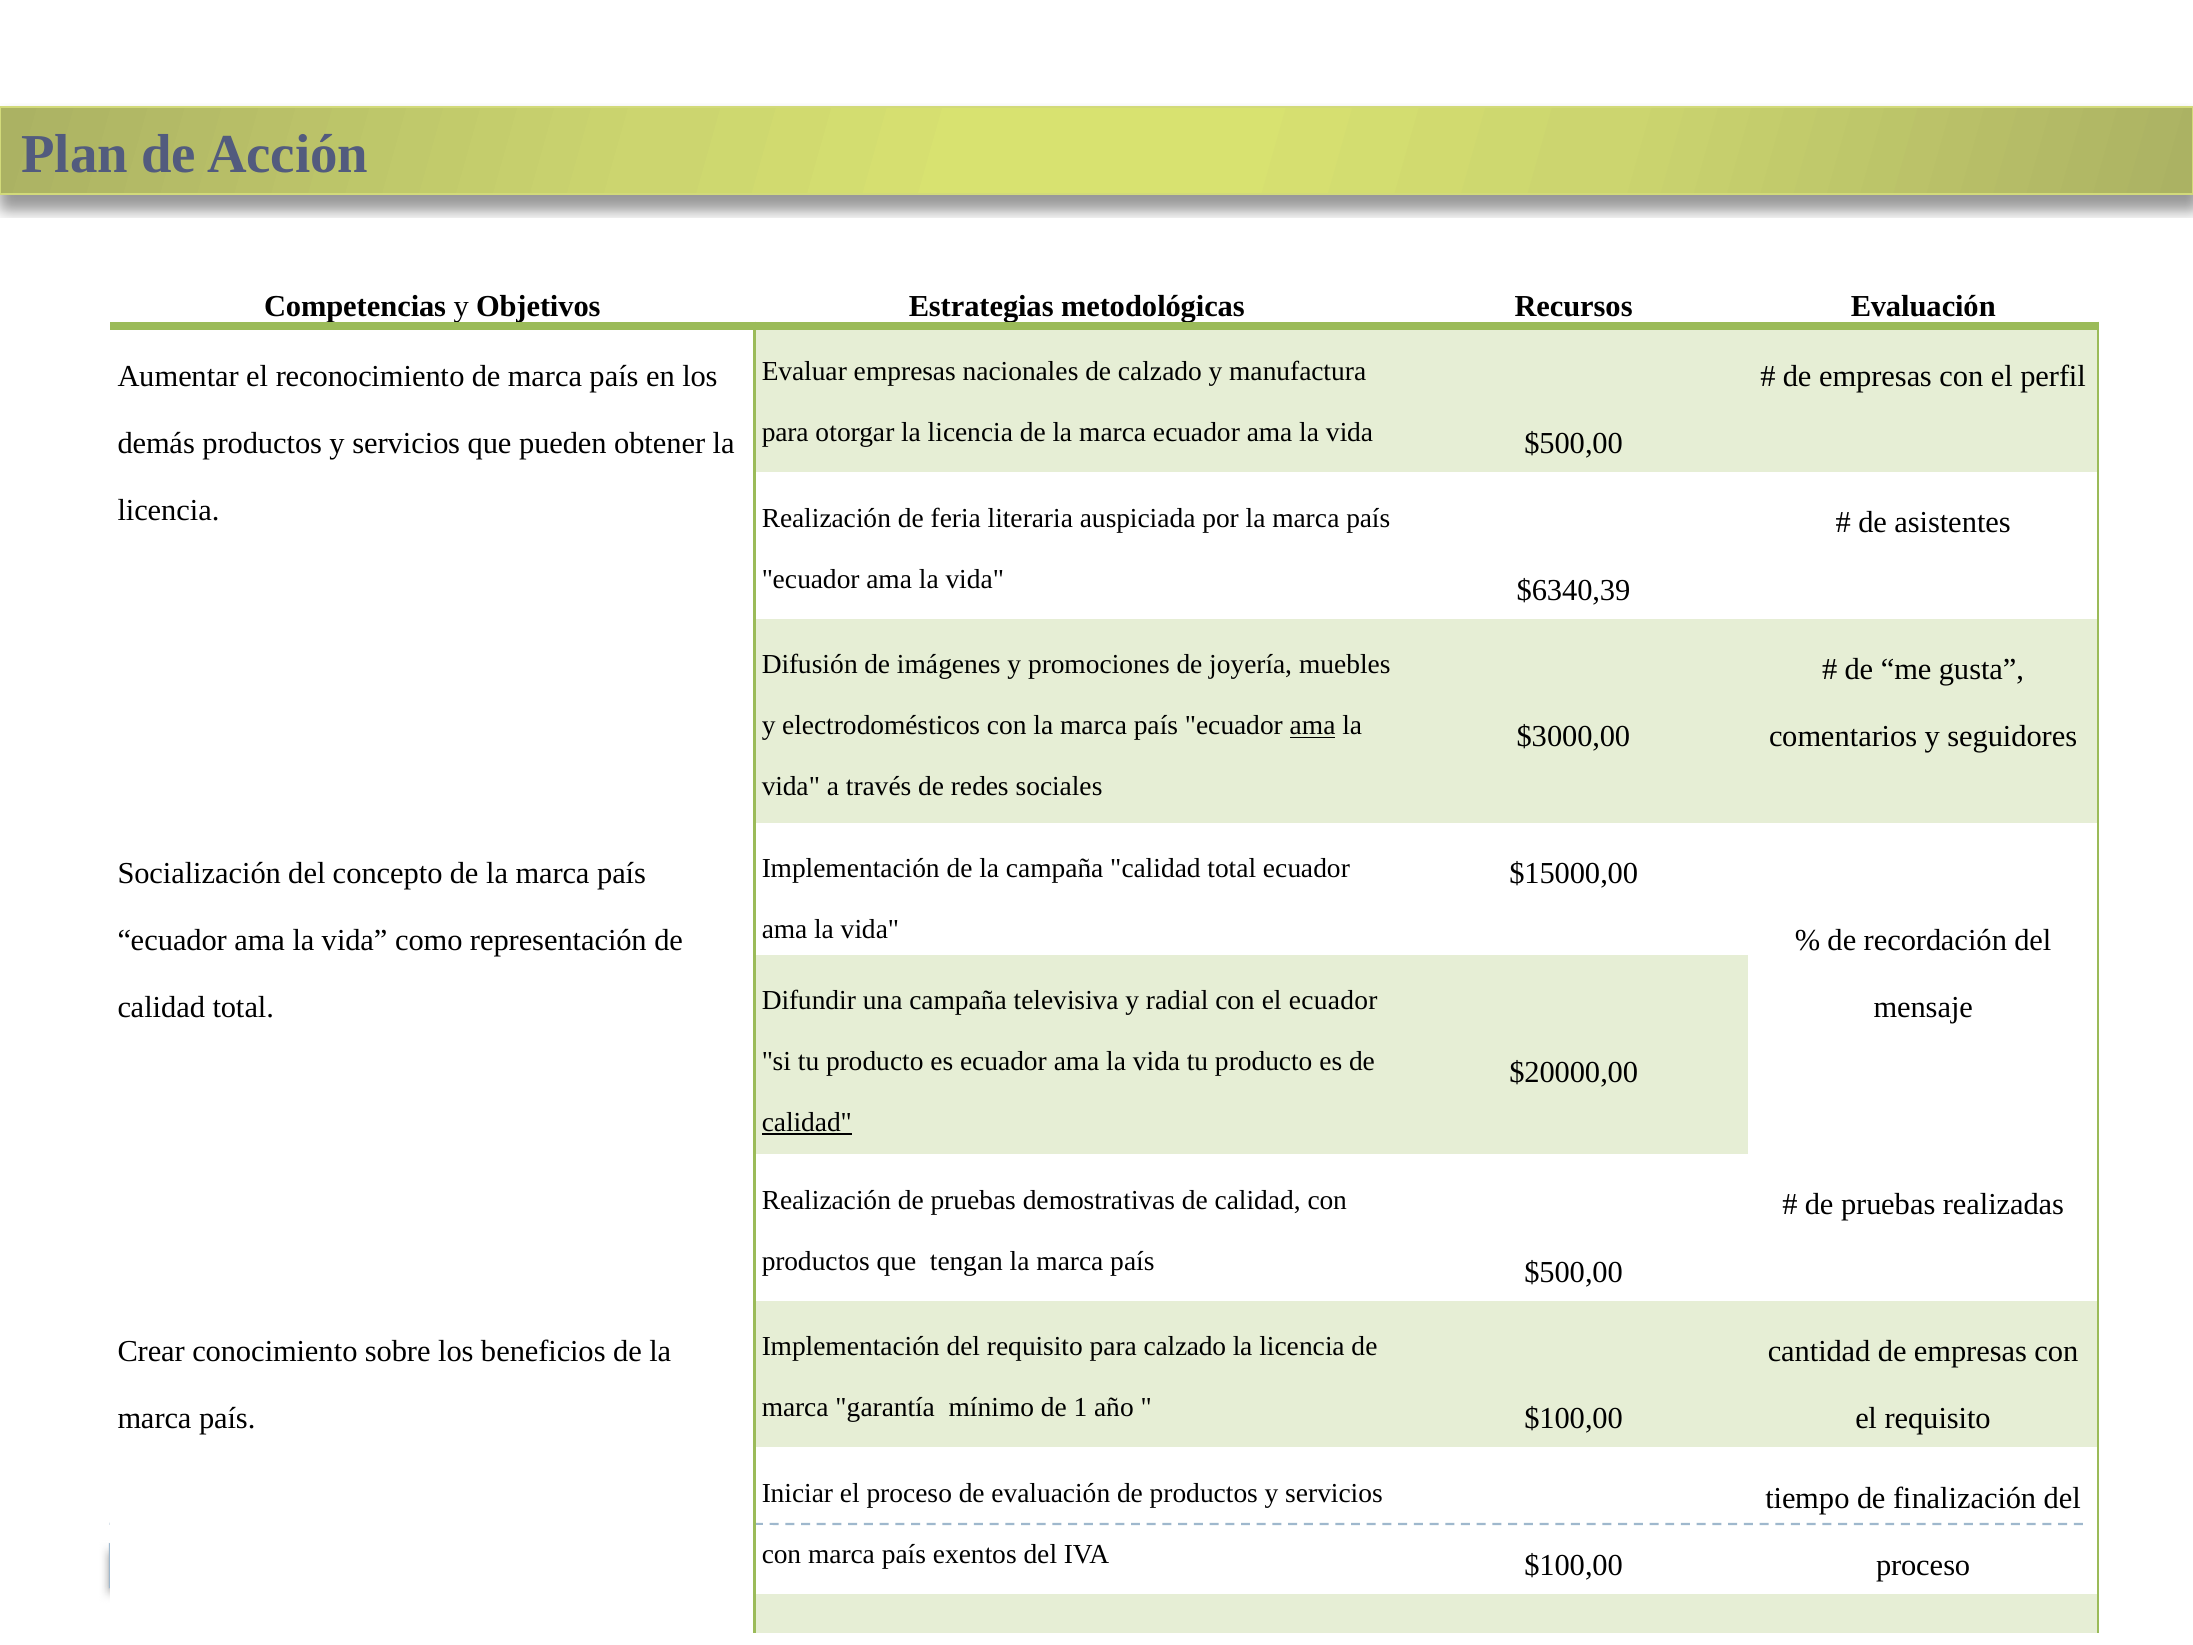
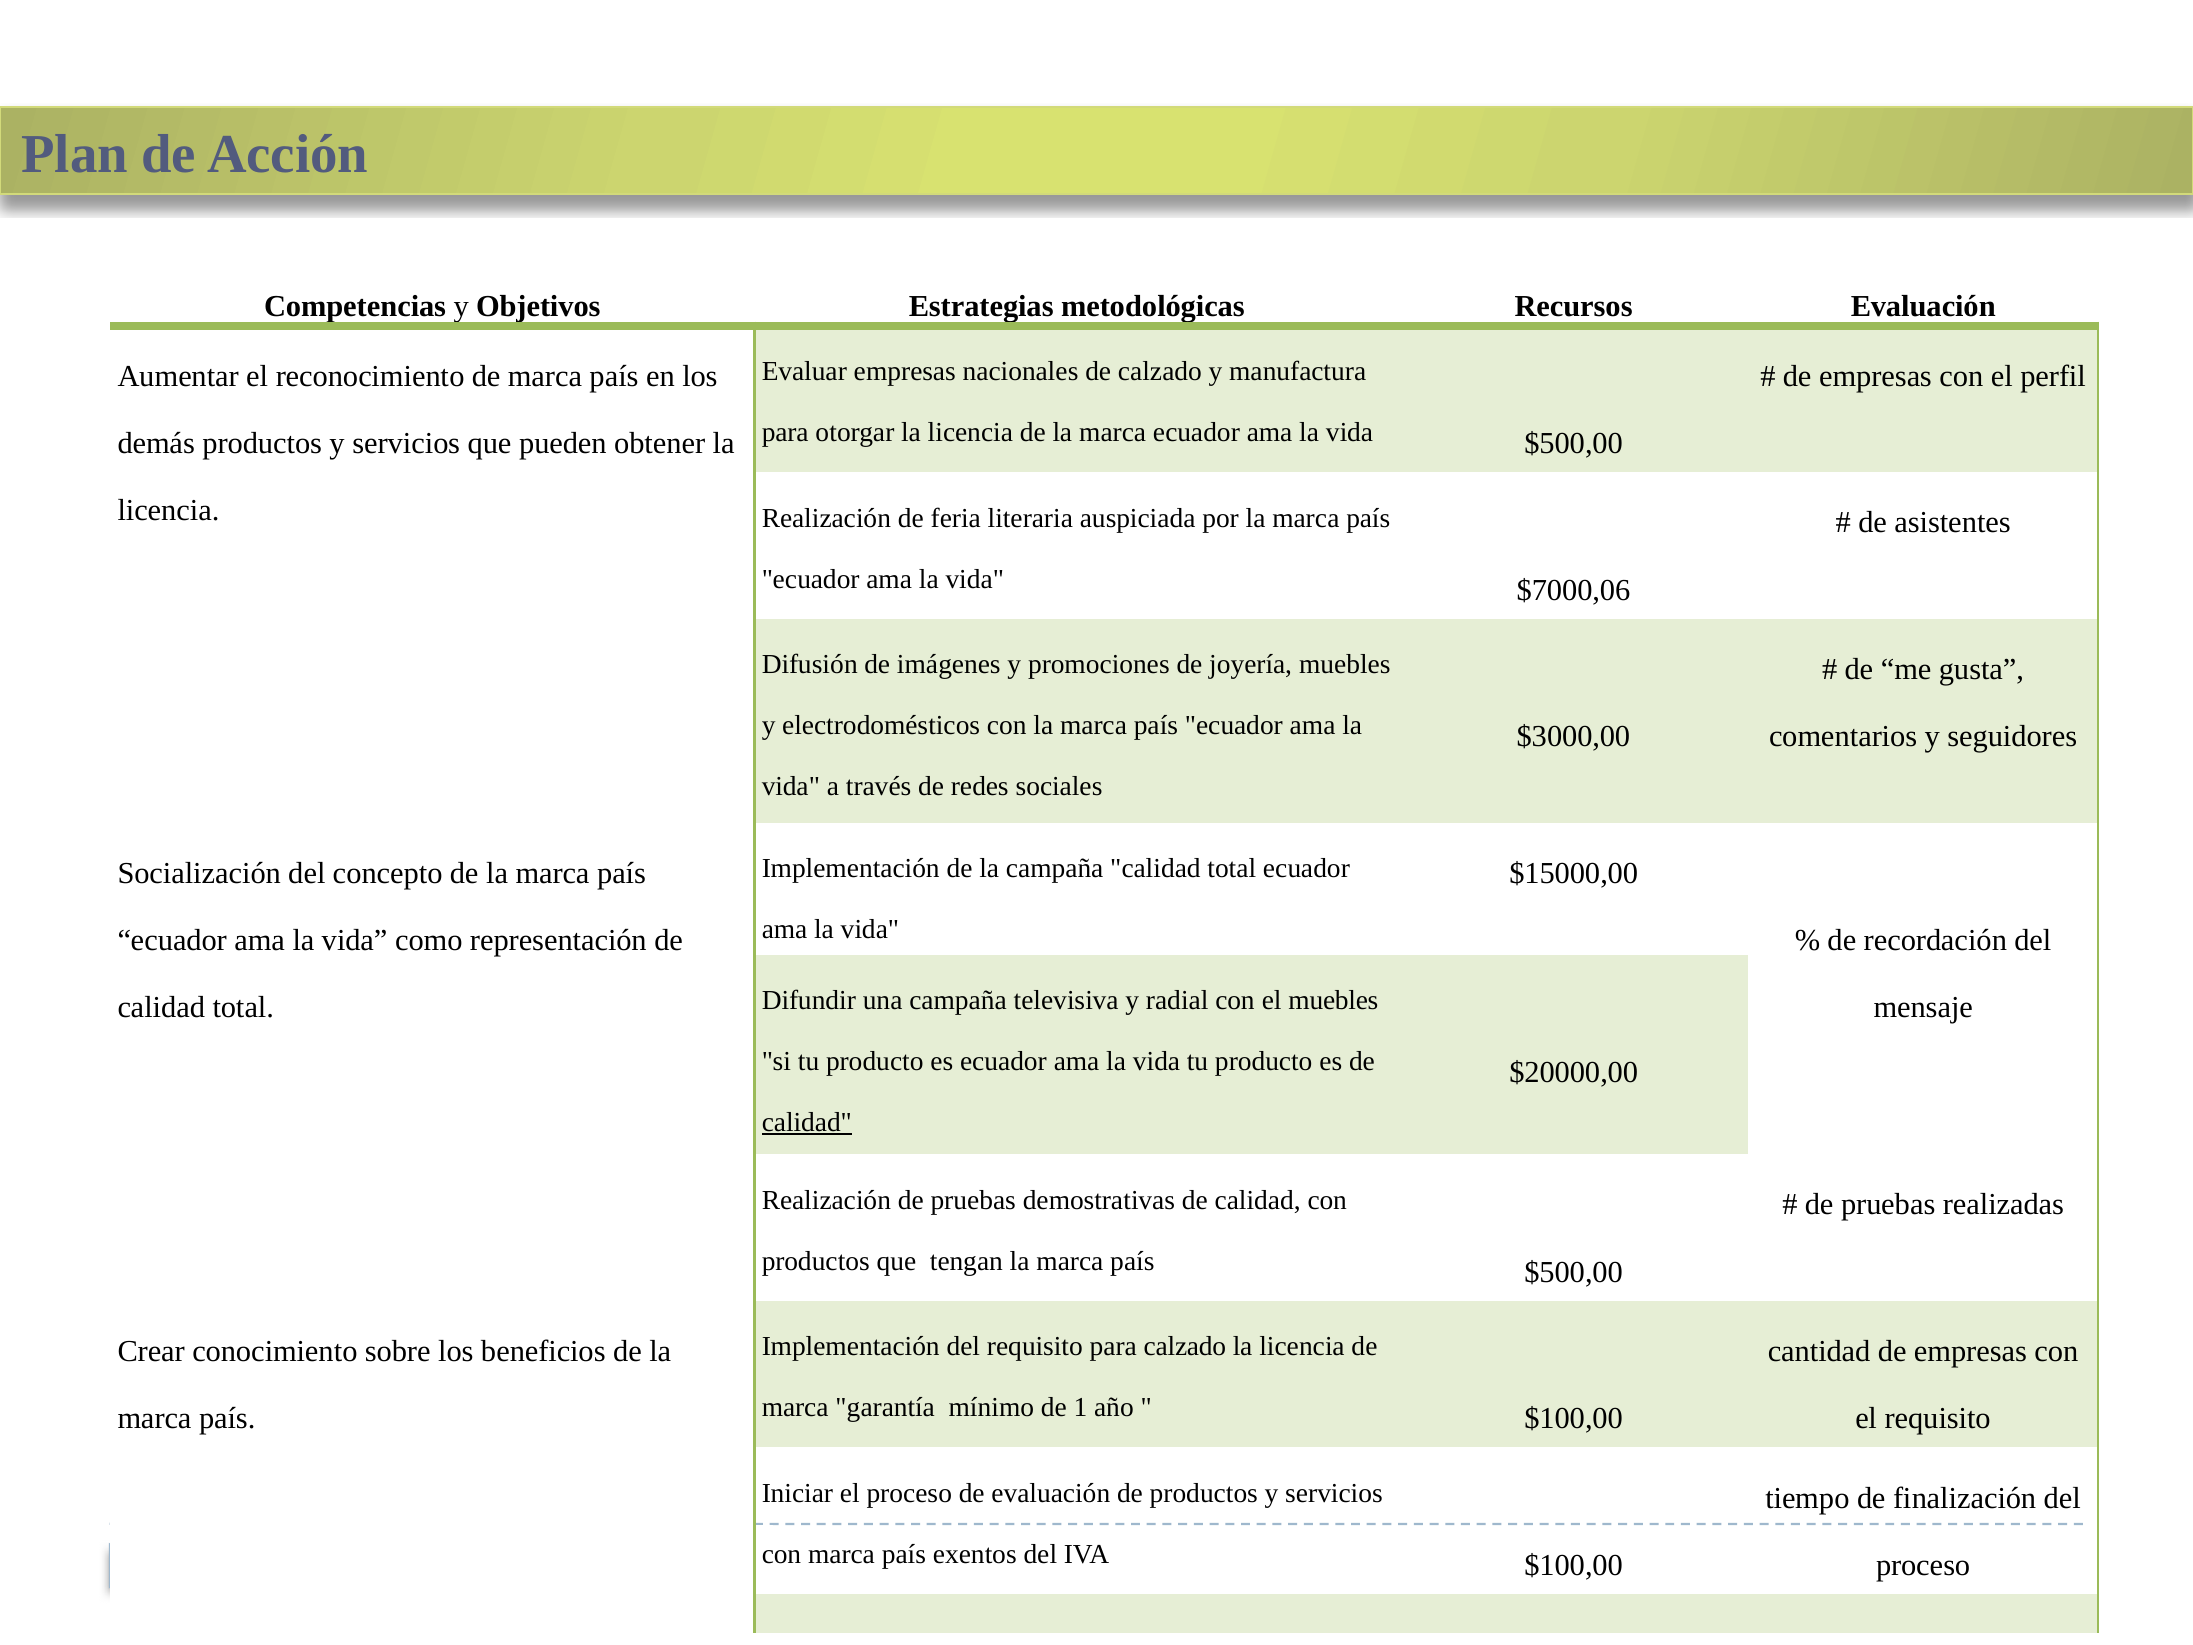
$6340,39: $6340,39 -> $7000,06
ama at (1313, 725) underline: present -> none
el ecuador: ecuador -> muebles
